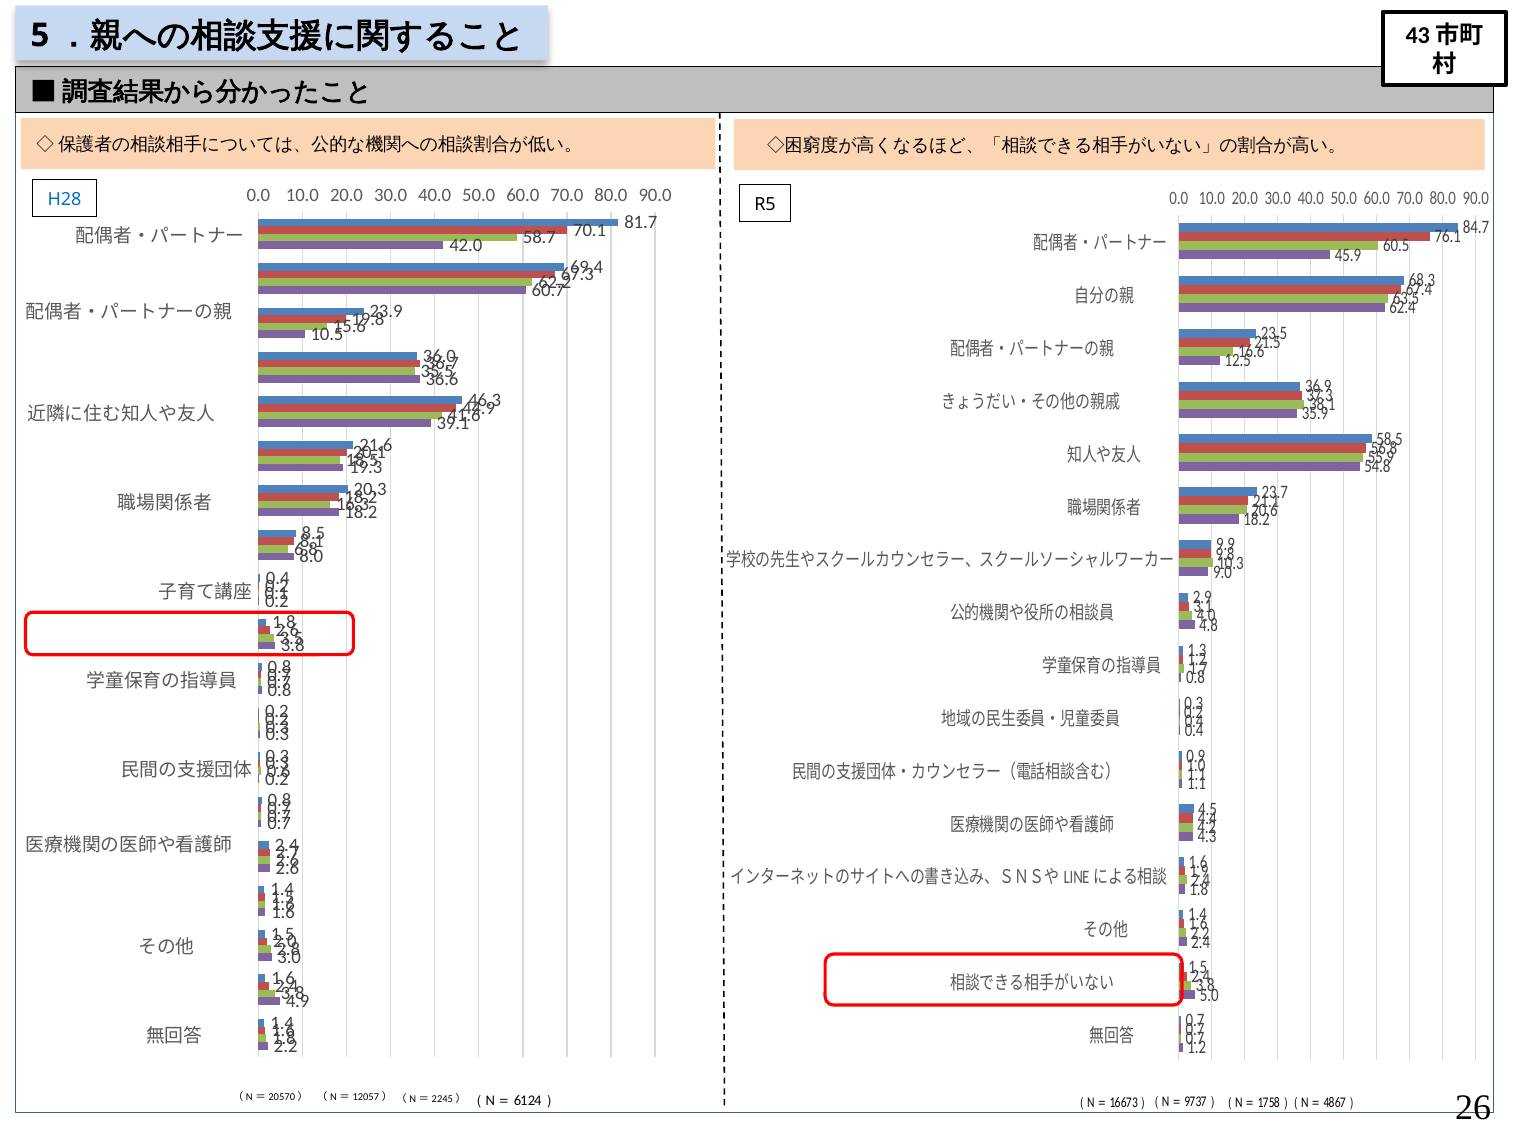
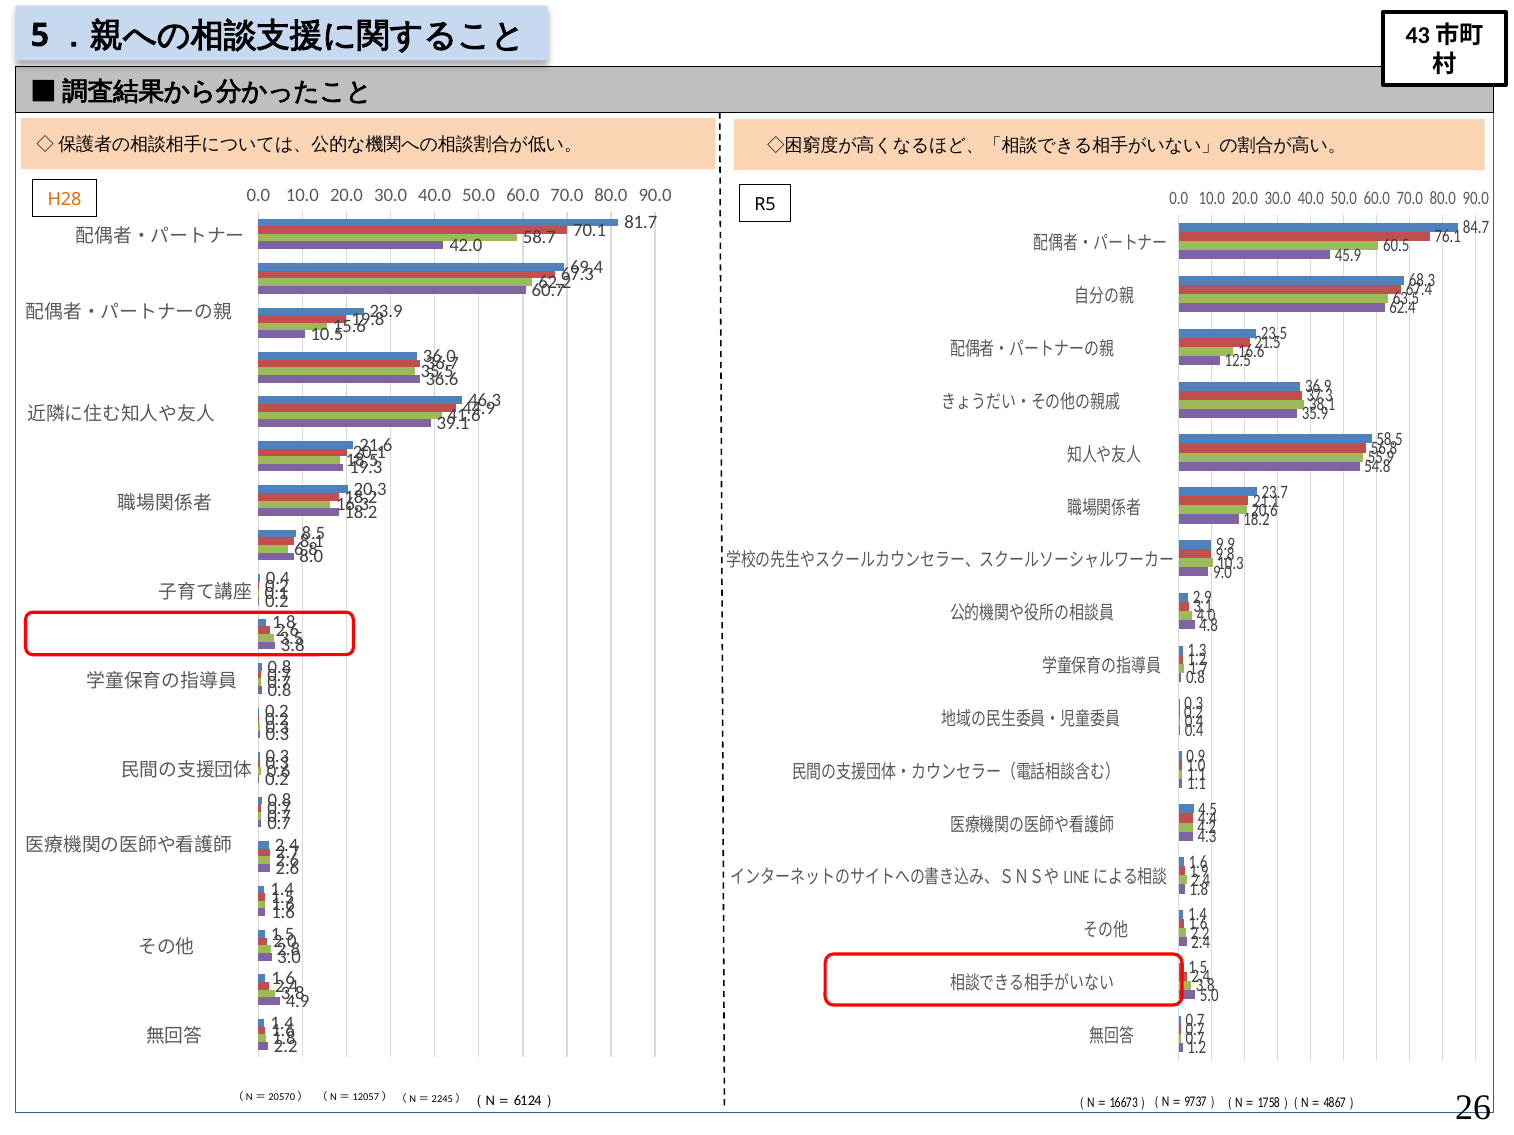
H28 colour: blue -> orange
